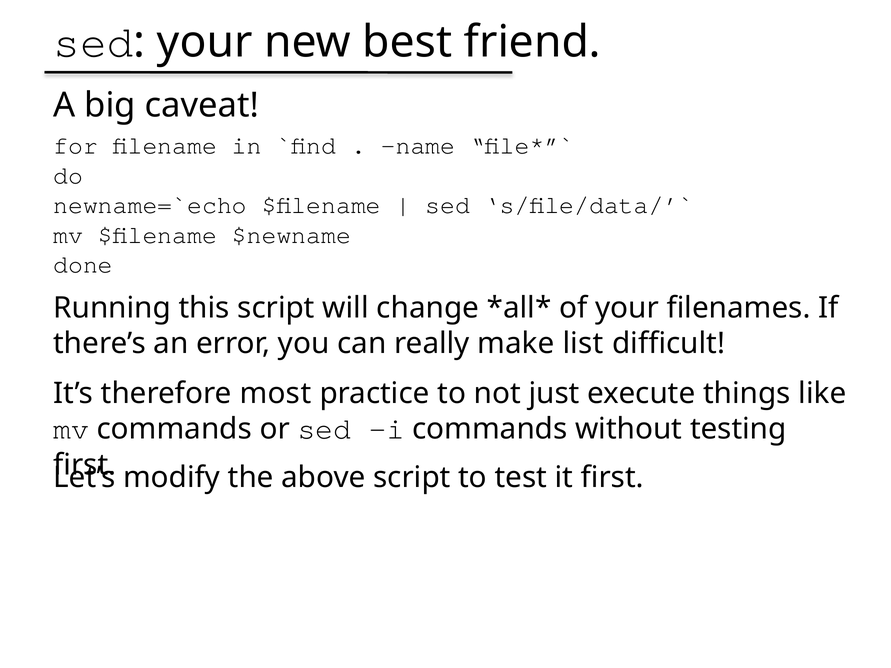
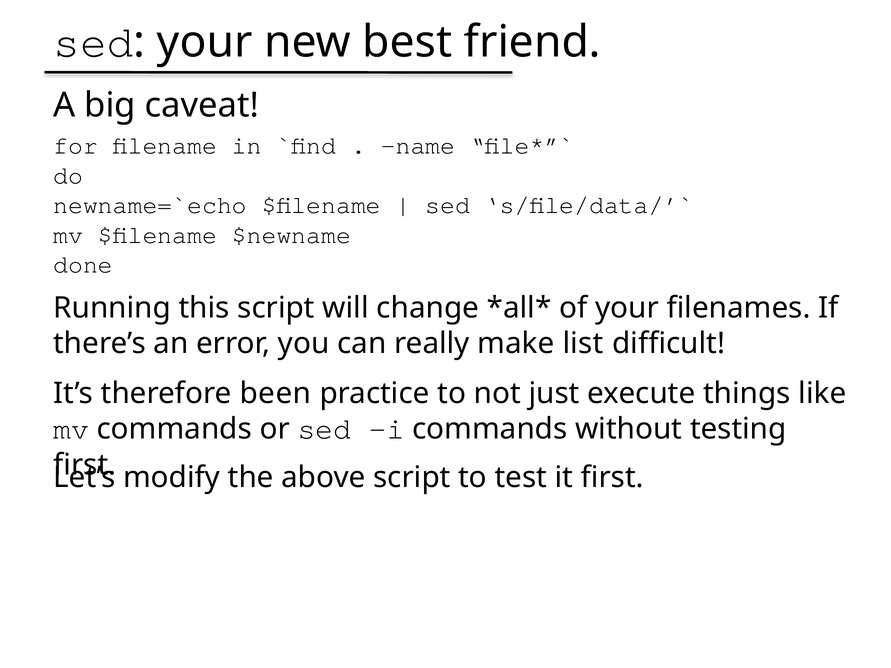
most: most -> been
